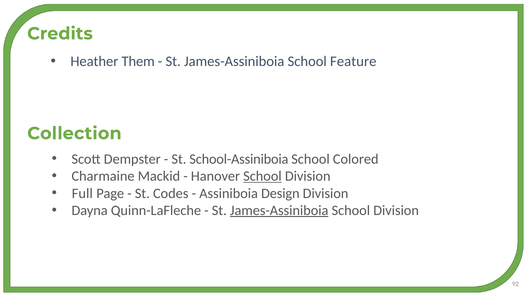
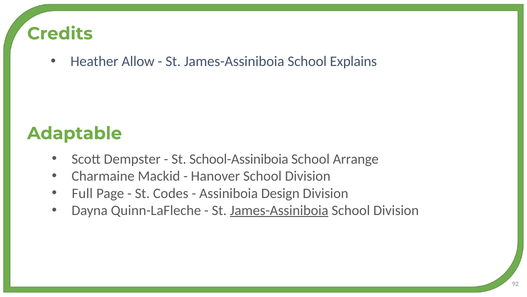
Them: Them -> Allow
Feature: Feature -> Explains
Collection: Collection -> Adaptable
Colored: Colored -> Arrange
School at (262, 176) underline: present -> none
